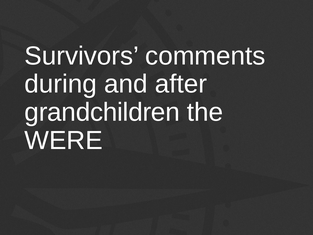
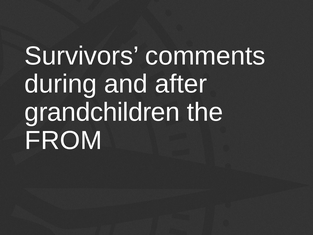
WERE: WERE -> FROM
